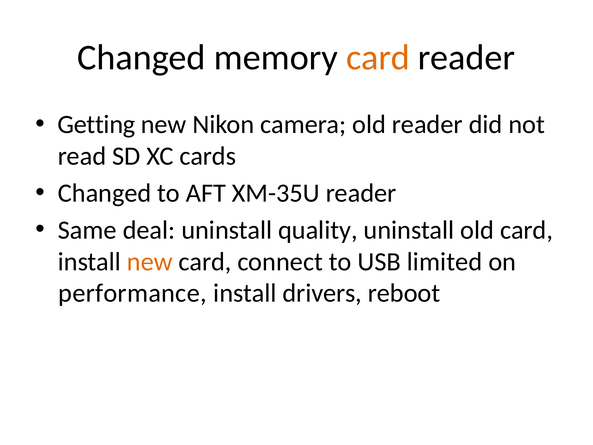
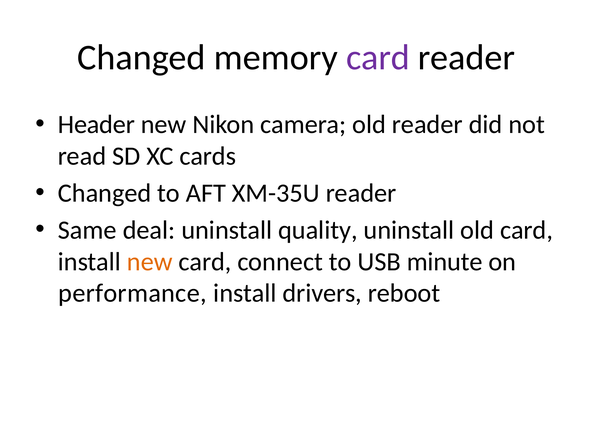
card at (378, 57) colour: orange -> purple
Getting: Getting -> Header
limited: limited -> minute
